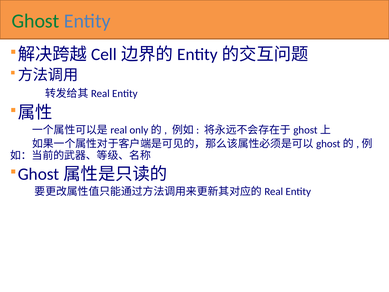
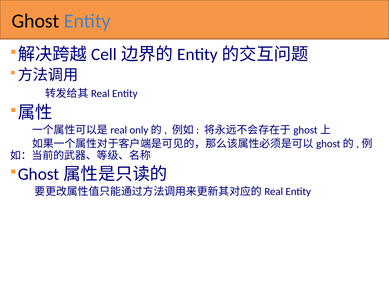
Ghost colour: green -> black
